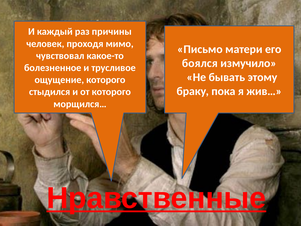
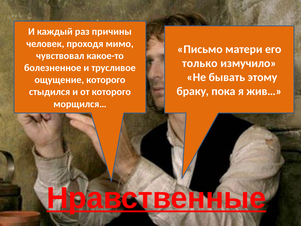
боялся: боялся -> только
